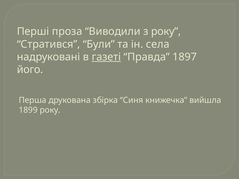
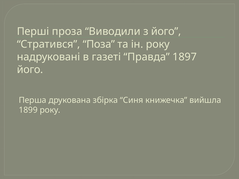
з року: року -> його
Були: Були -> Поза
ін села: села -> року
газеті underline: present -> none
